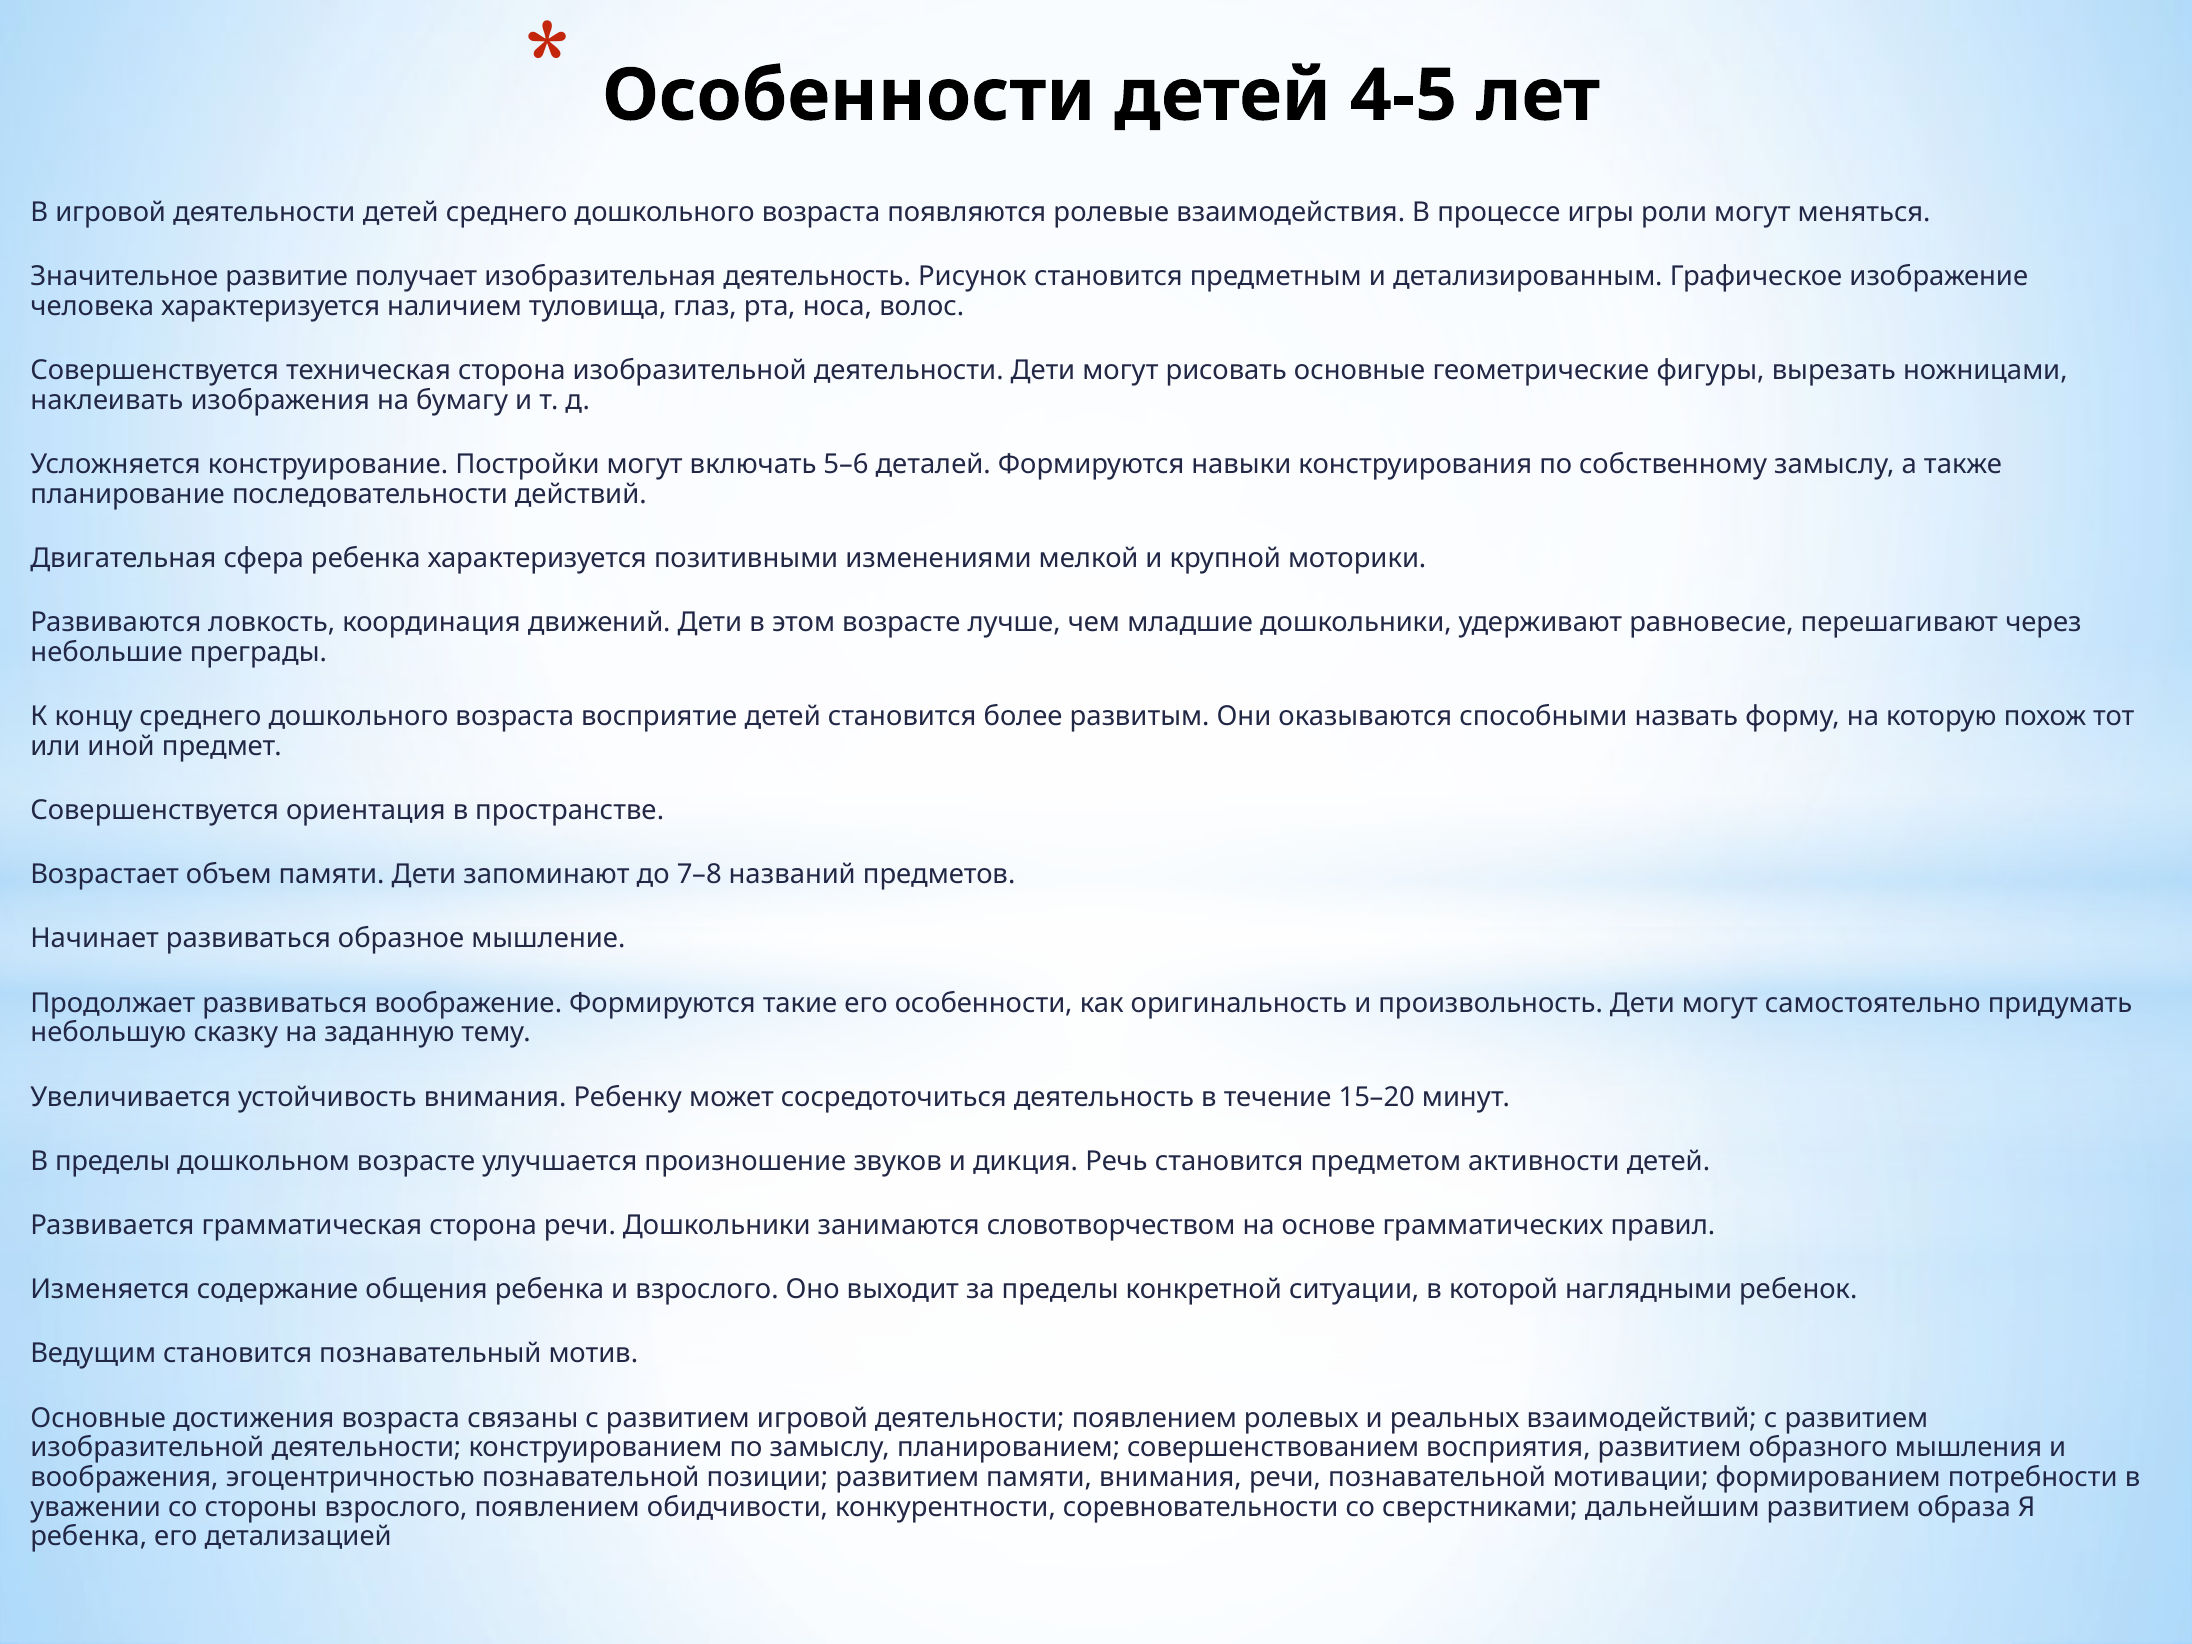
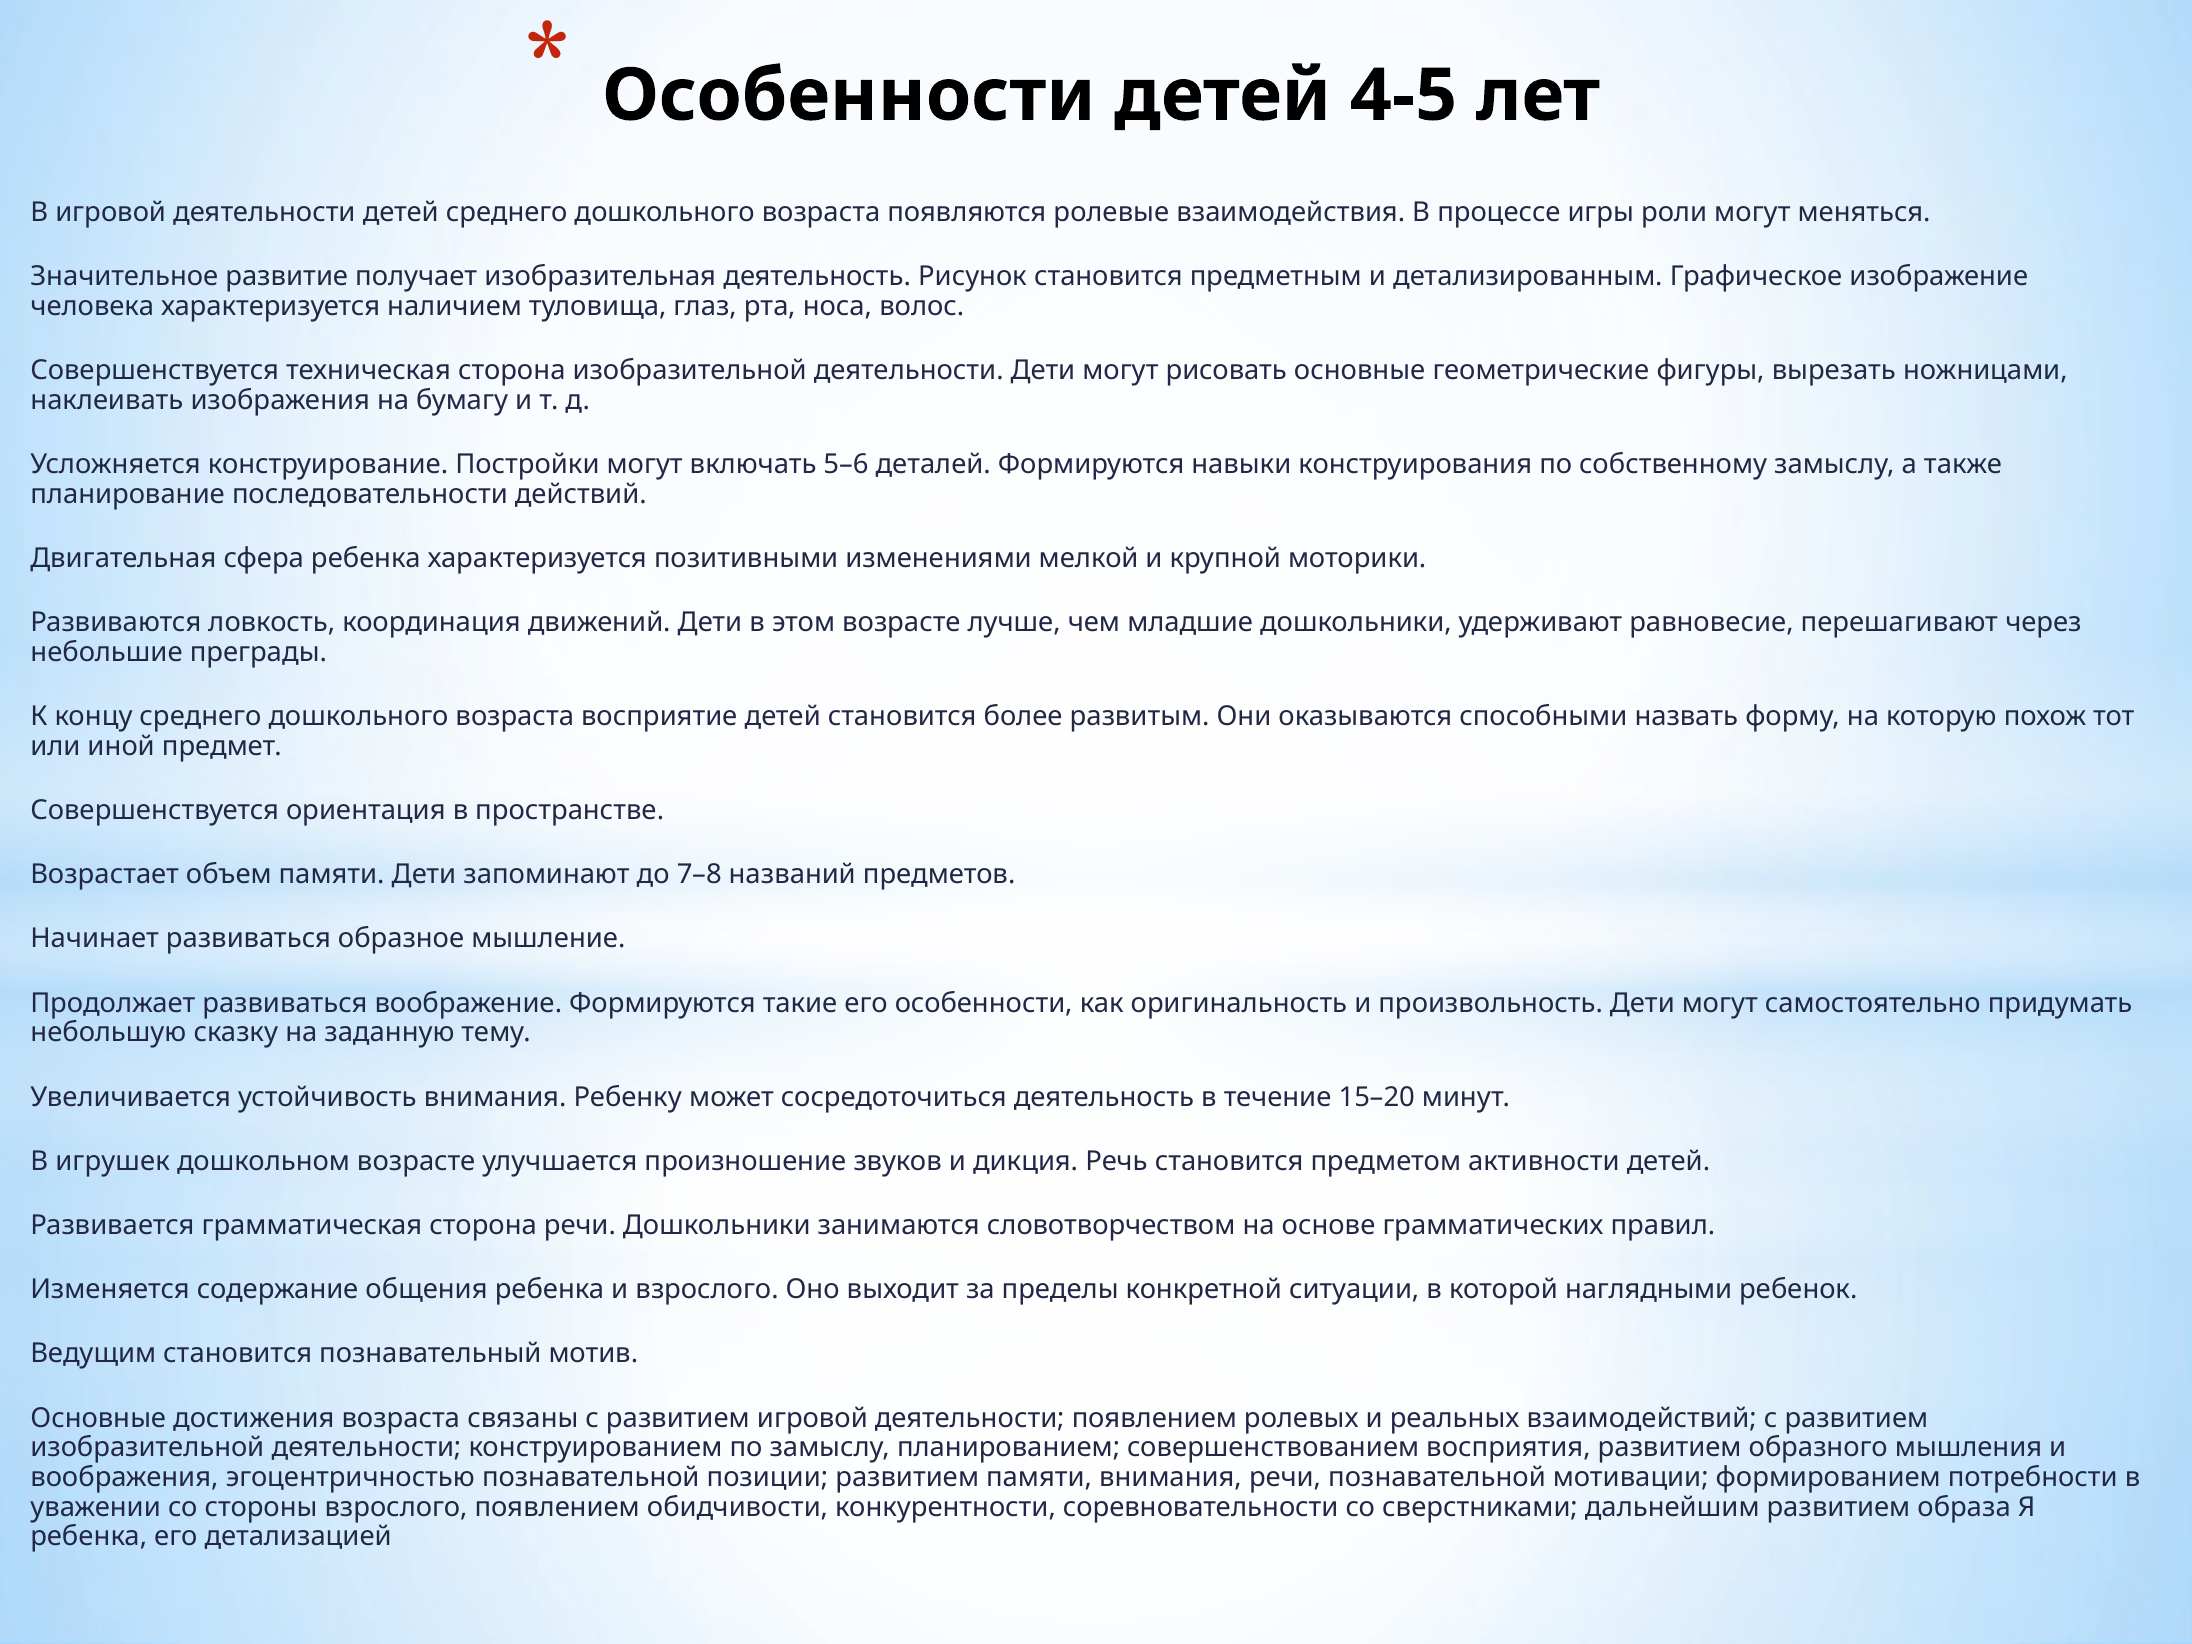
В пределы: пределы -> игрушек
